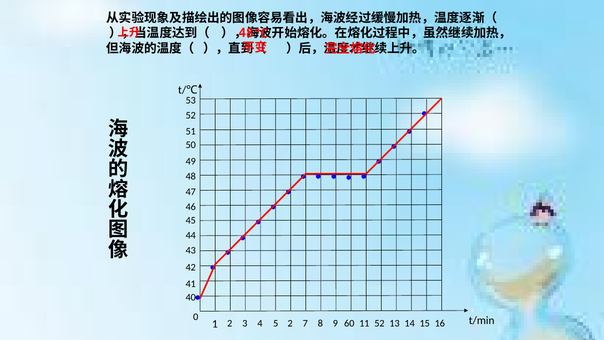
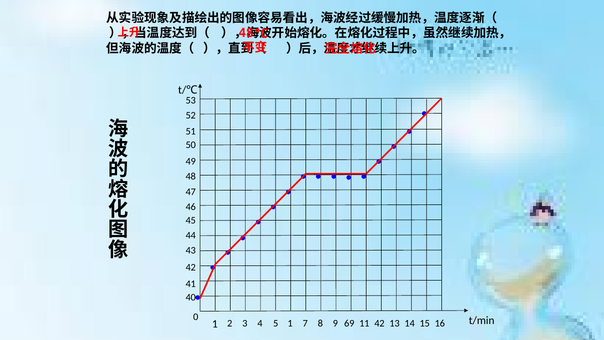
5 2: 2 -> 1
60: 60 -> 69
11 52: 52 -> 42
